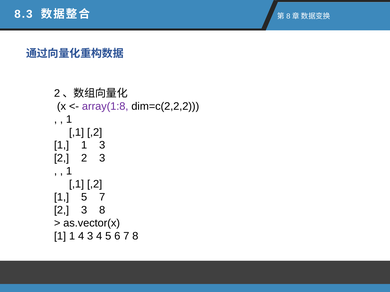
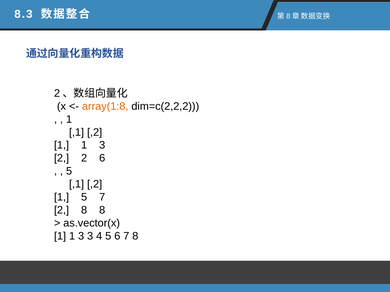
array(1:8 colour: purple -> orange
2 2 3: 3 -> 6
1 at (69, 171): 1 -> 5
3 at (84, 210): 3 -> 8
4 at (81, 236): 4 -> 3
